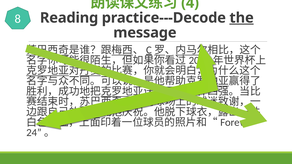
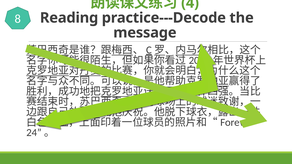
the underline: present -> none
